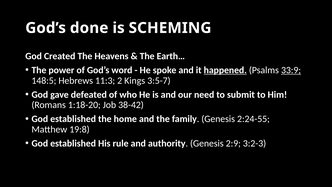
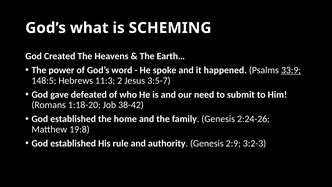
done: done -> what
happened underline: present -> none
Kings: Kings -> Jesus
2:24-55: 2:24-55 -> 2:24-26
